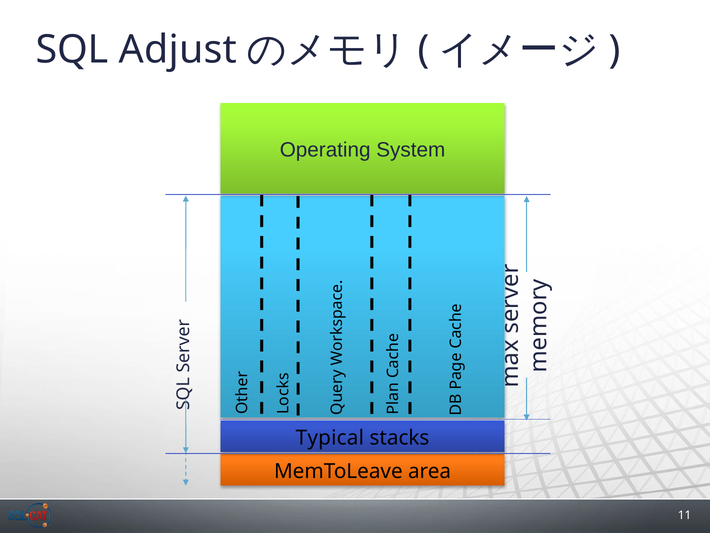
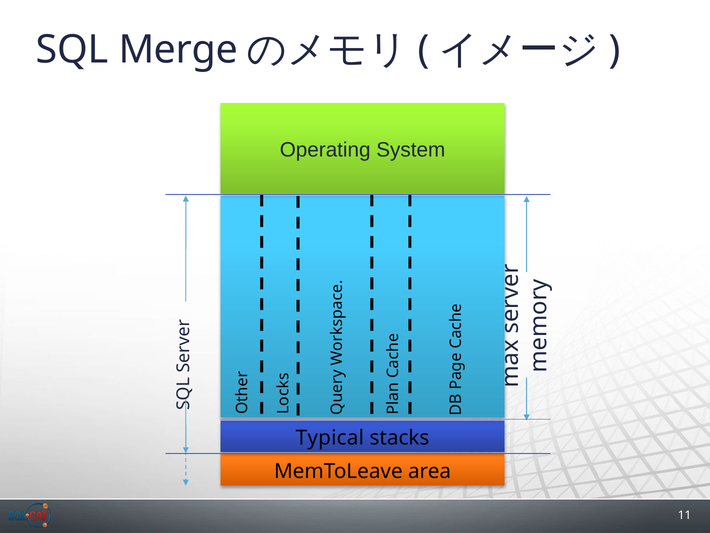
Adjust: Adjust -> Merge
